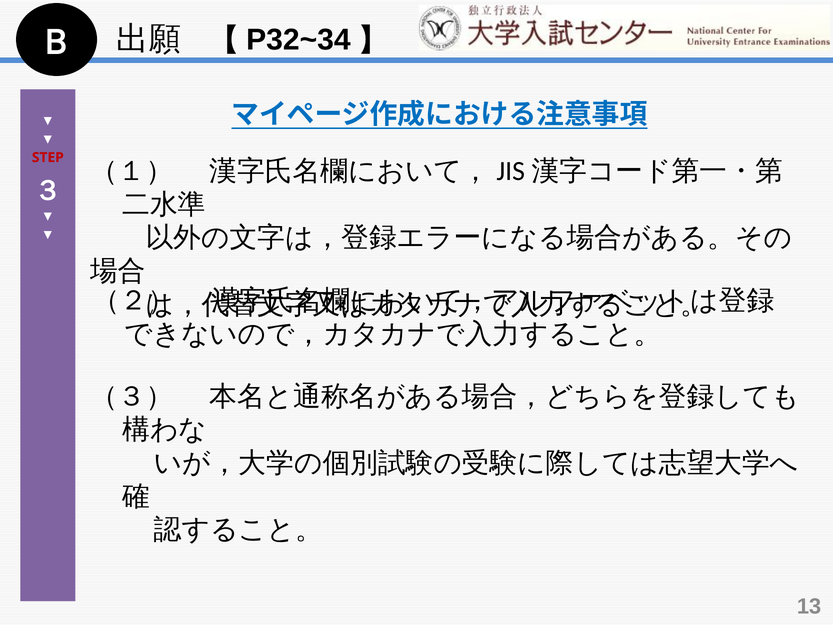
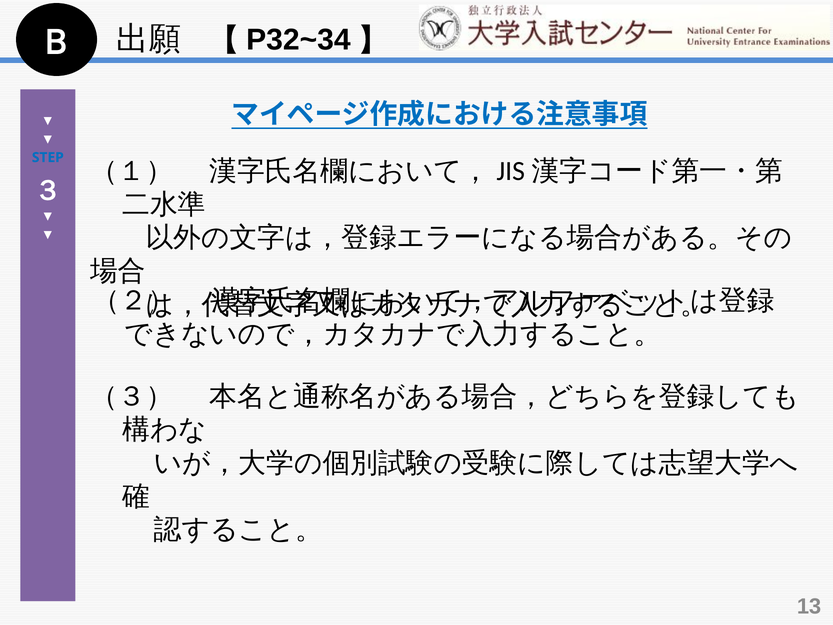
STEP colour: red -> blue
